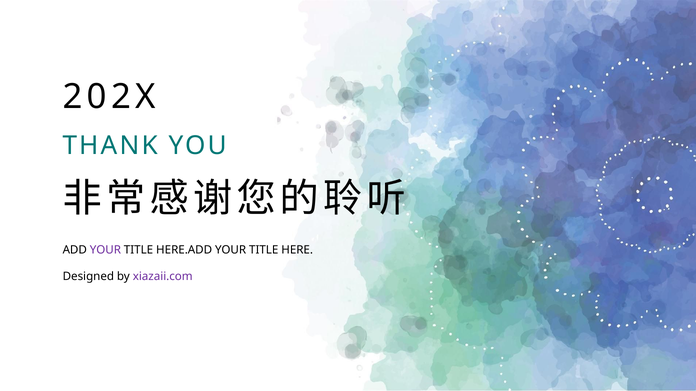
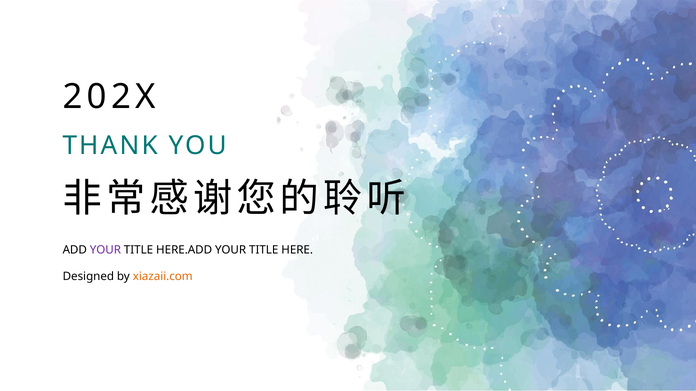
xiazaii.com colour: purple -> orange
